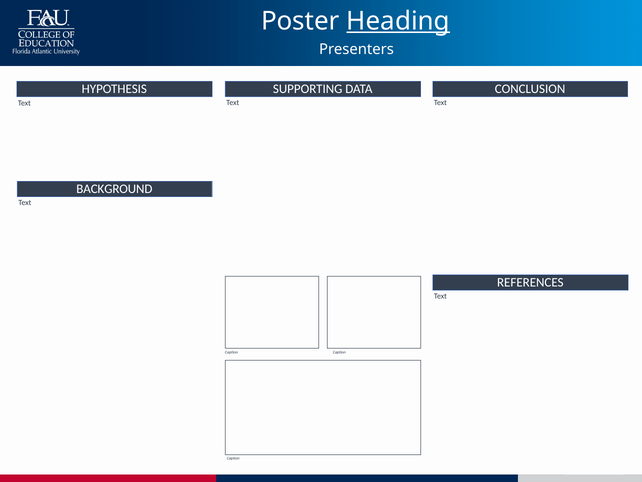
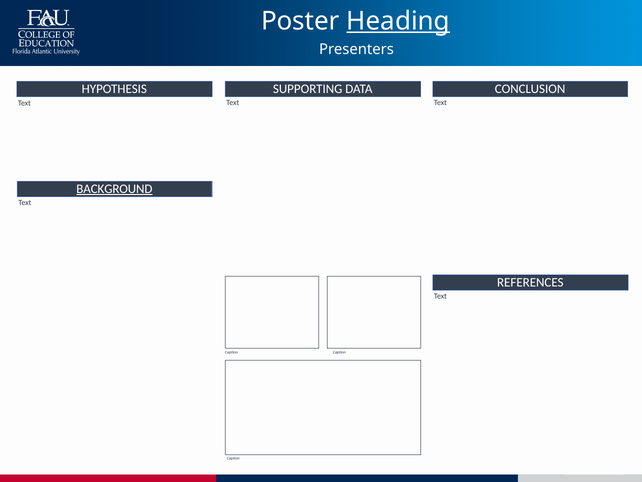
BACKGROUND underline: none -> present
